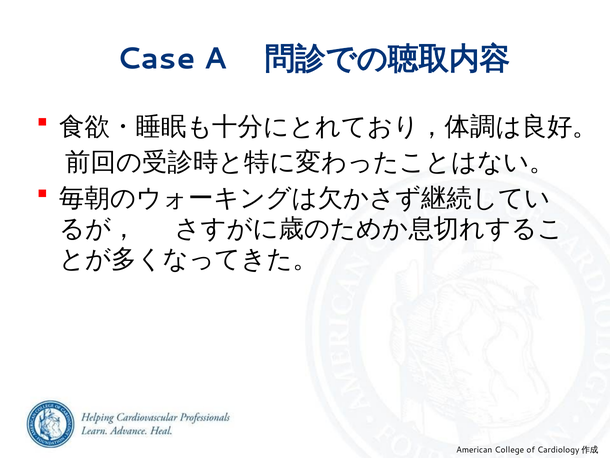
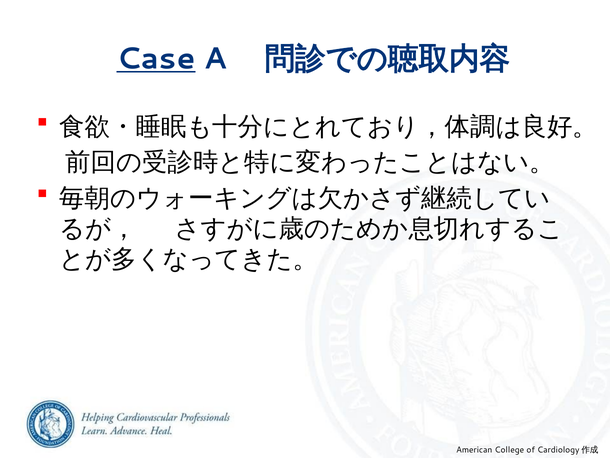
Case underline: none -> present
